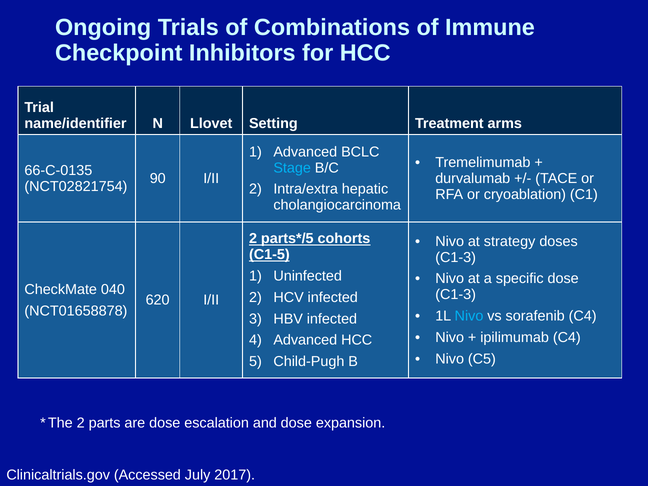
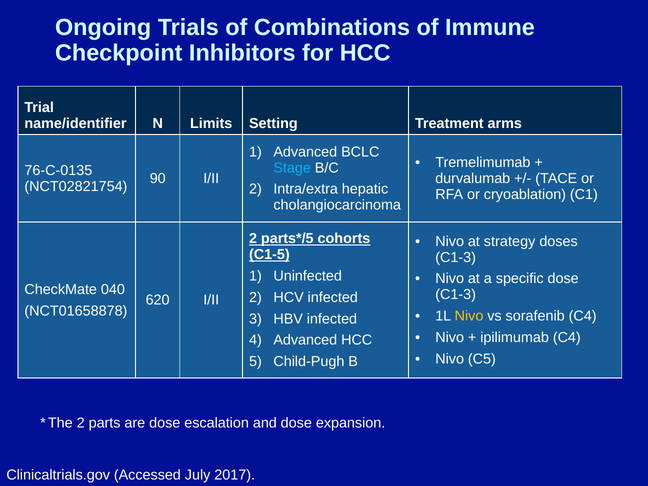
Llovet: Llovet -> Limits
66-C-0135: 66-C-0135 -> 76-C-0135
Nivo at (469, 316) colour: light blue -> yellow
